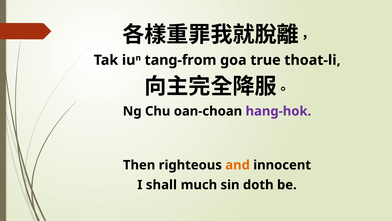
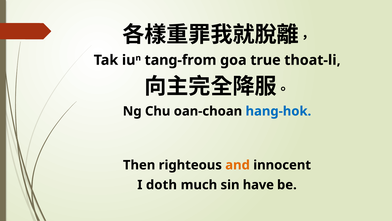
hang-hok colour: purple -> blue
shall: shall -> doth
doth: doth -> have
